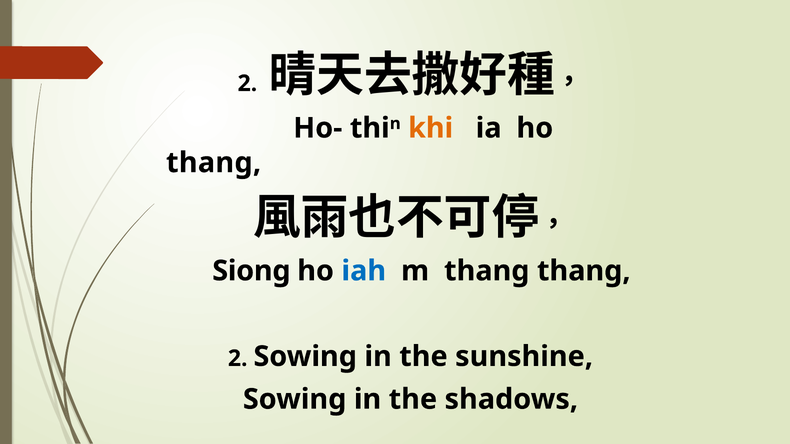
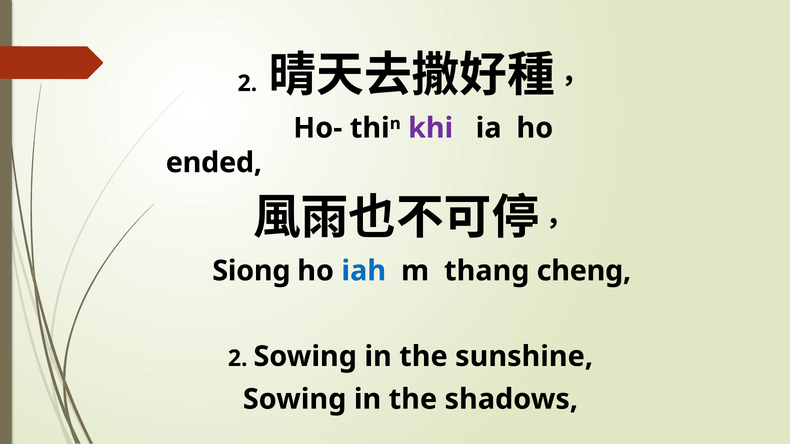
khi colour: orange -> purple
thang at (214, 163): thang -> ended
thang thang: thang -> cheng
